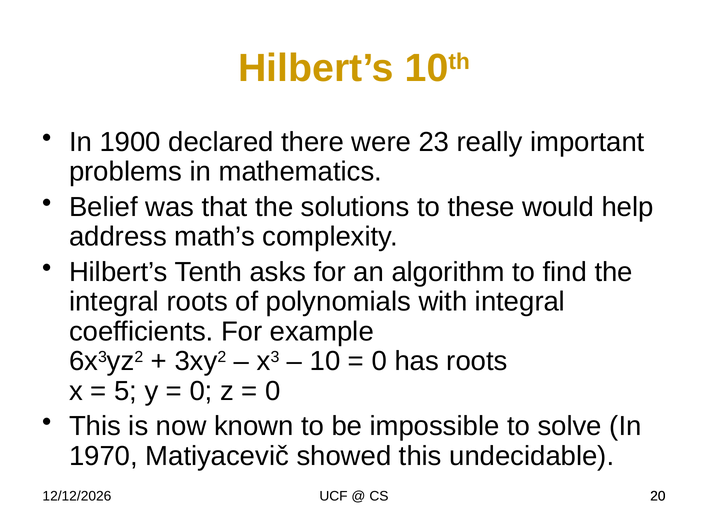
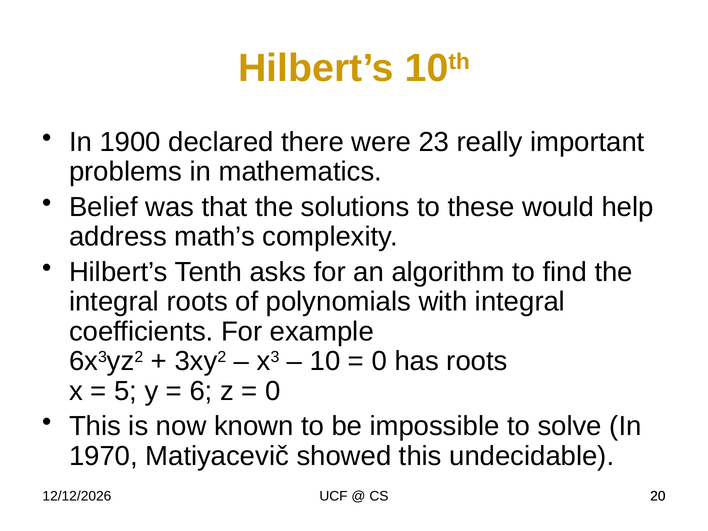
0 at (201, 391): 0 -> 6
